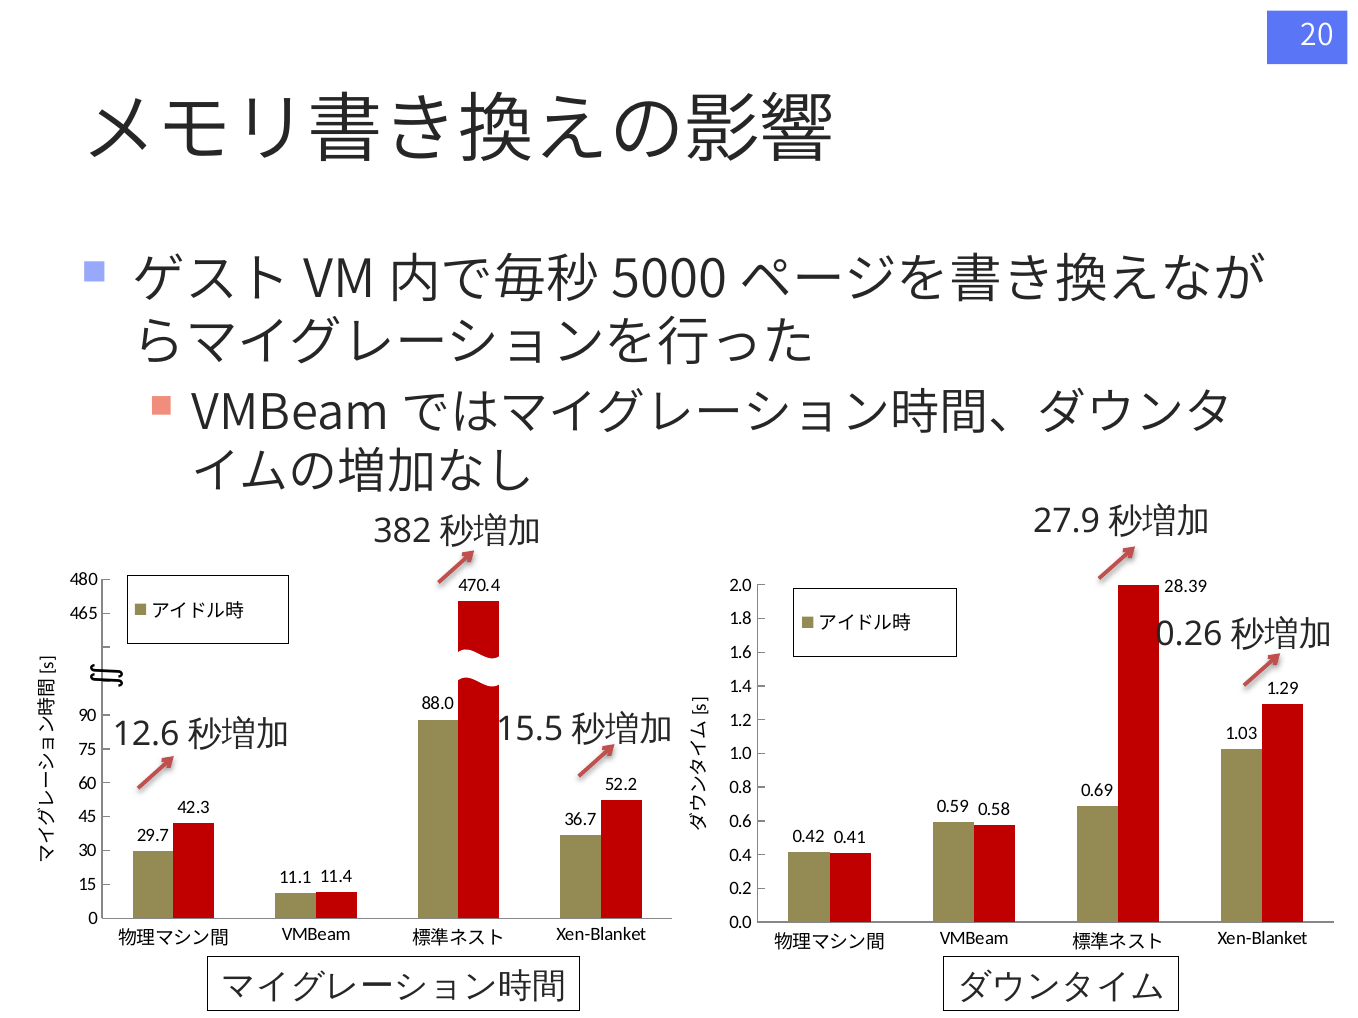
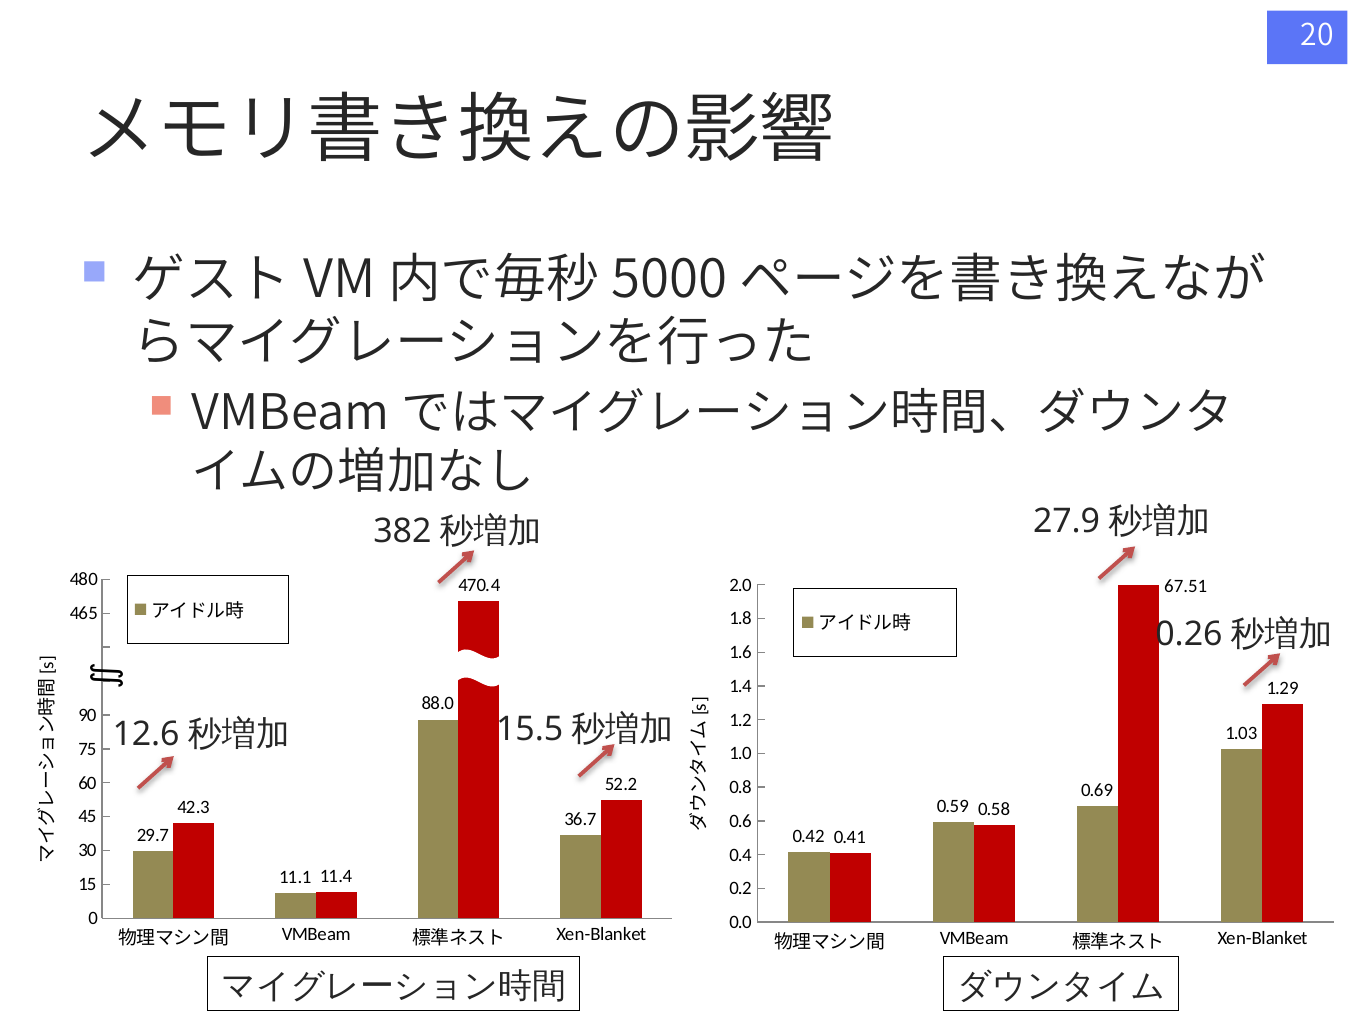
28.39: 28.39 -> 67.51
